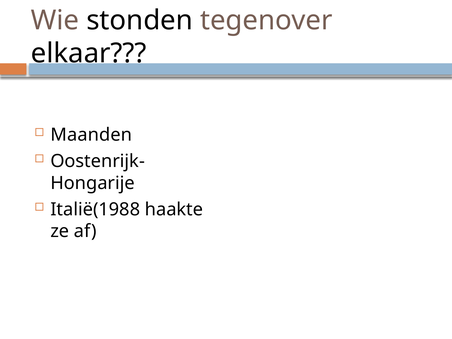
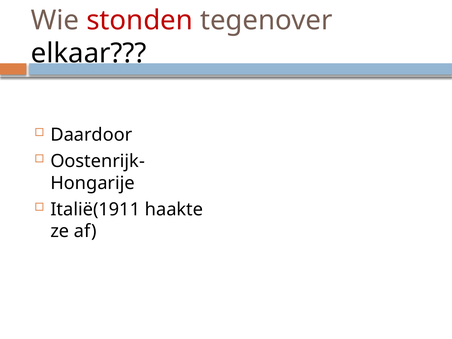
stonden colour: black -> red
Maanden: Maanden -> Daardoor
Italië(1988: Italië(1988 -> Italië(1911
